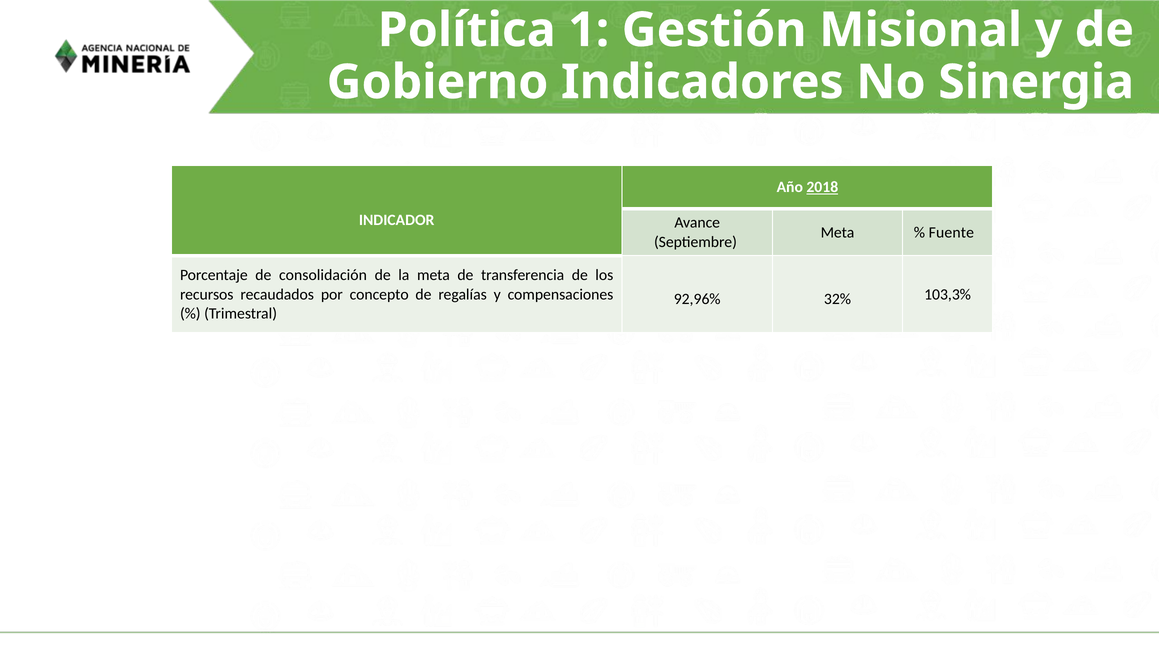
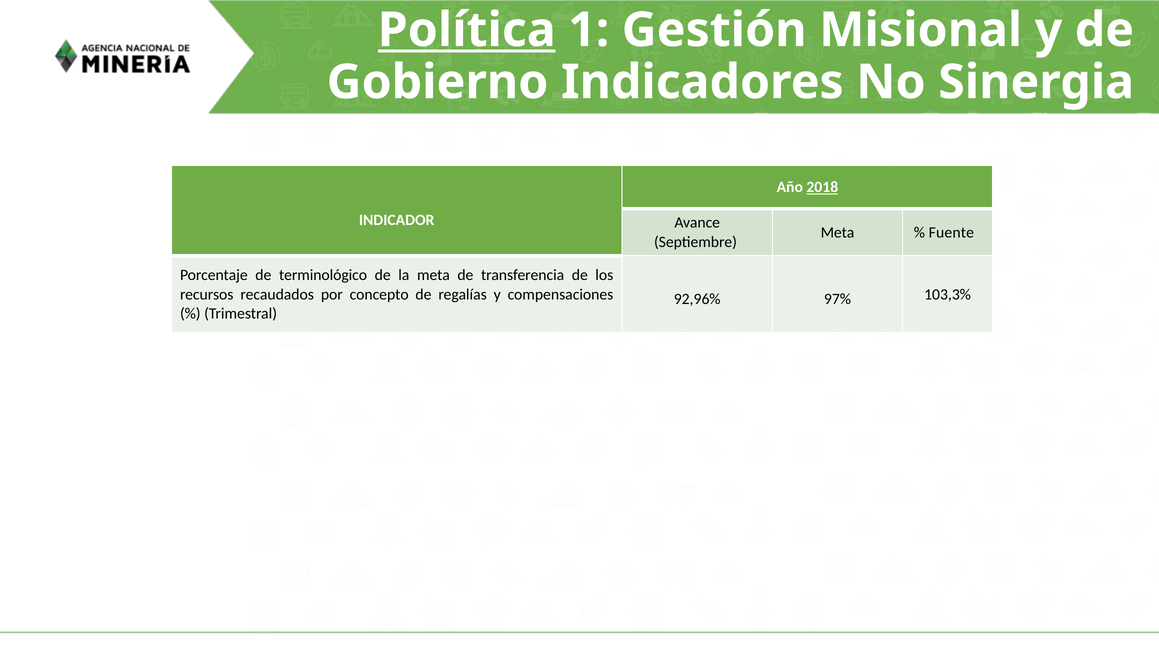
Política underline: none -> present
consolidación: consolidación -> terminológico
32%: 32% -> 97%
